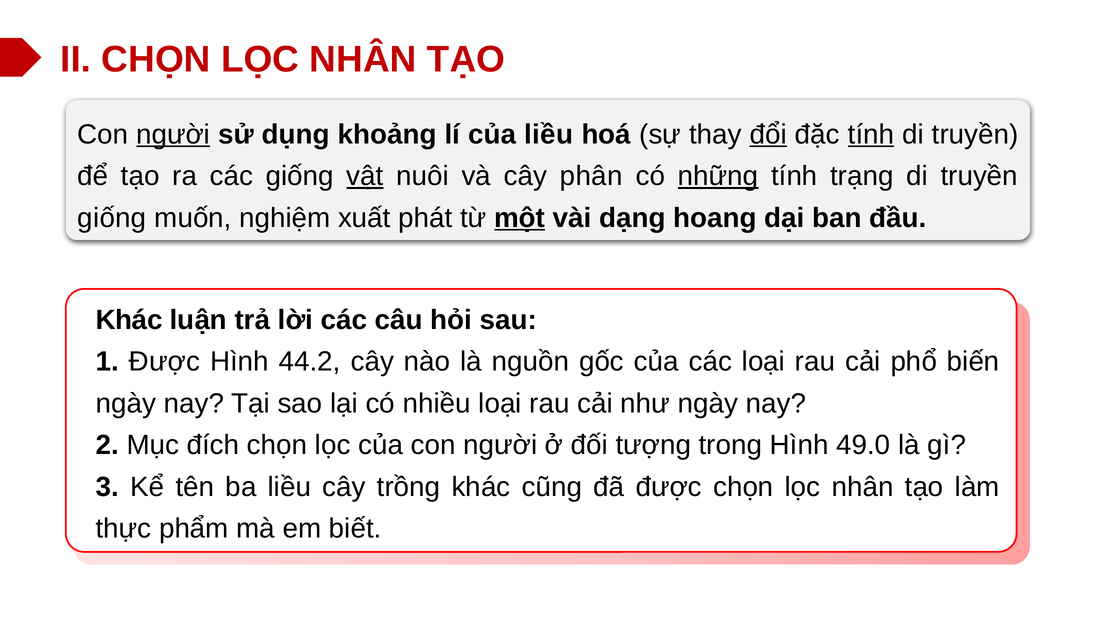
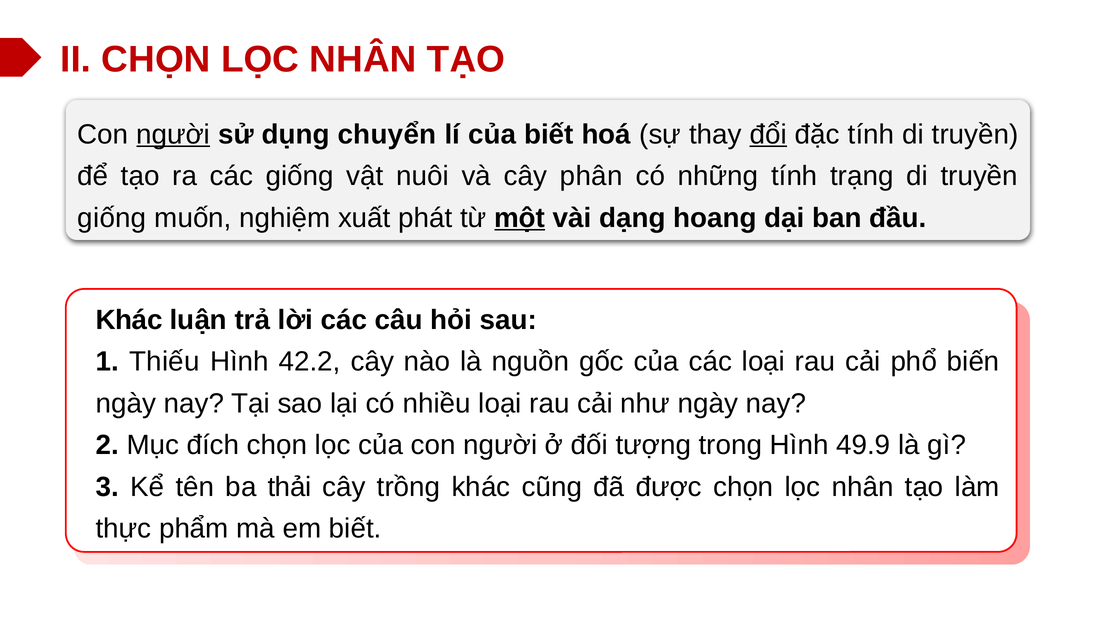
khoảng: khoảng -> chuyển
của liều: liều -> biết
tính at (871, 134) underline: present -> none
vật underline: present -> none
những underline: present -> none
1 Được: Được -> Thiếu
44.2: 44.2 -> 42.2
49.0: 49.0 -> 49.9
ba liều: liều -> thải
